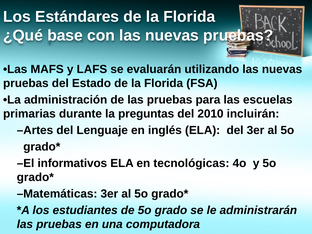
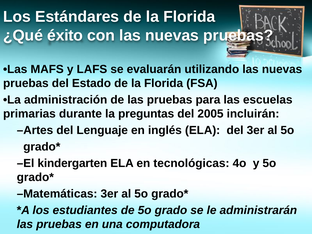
base: base -> éxito
2010: 2010 -> 2005
informativos: informativos -> kindergarten
